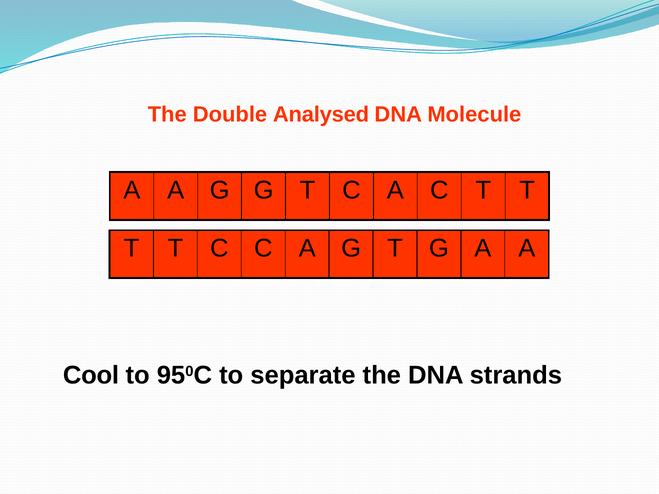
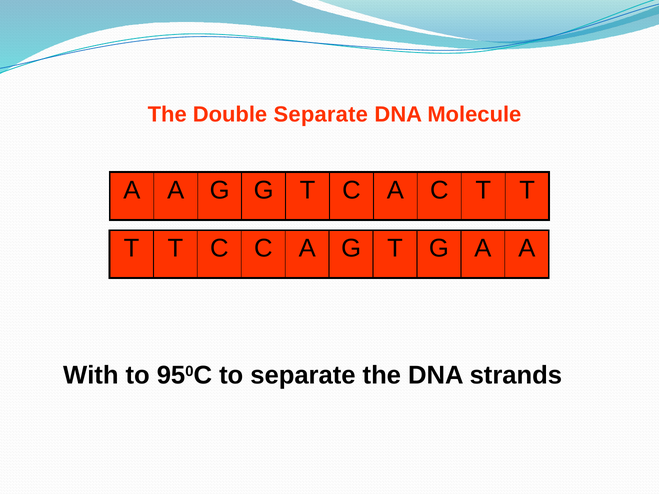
Double Analysed: Analysed -> Separate
Cool: Cool -> With
